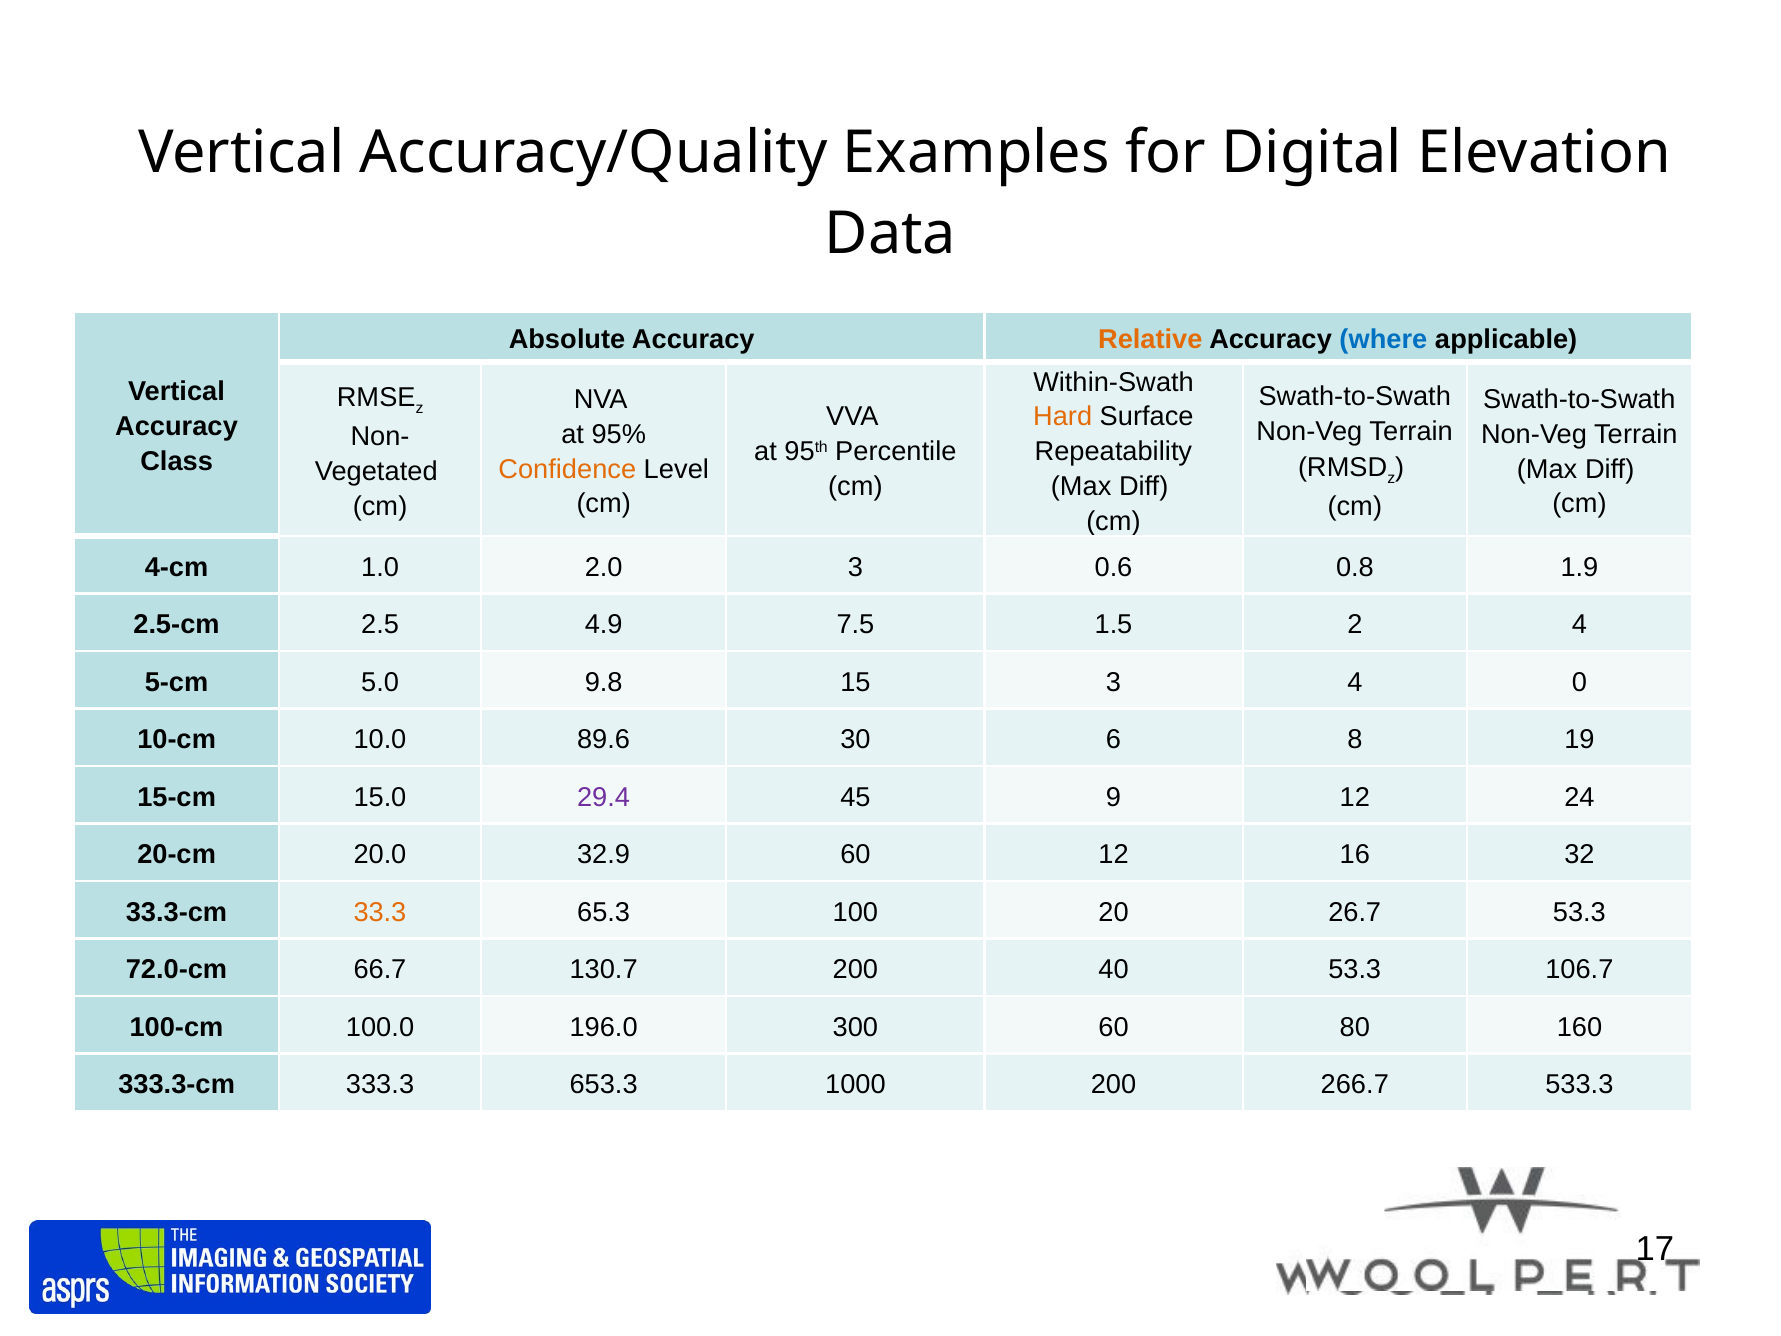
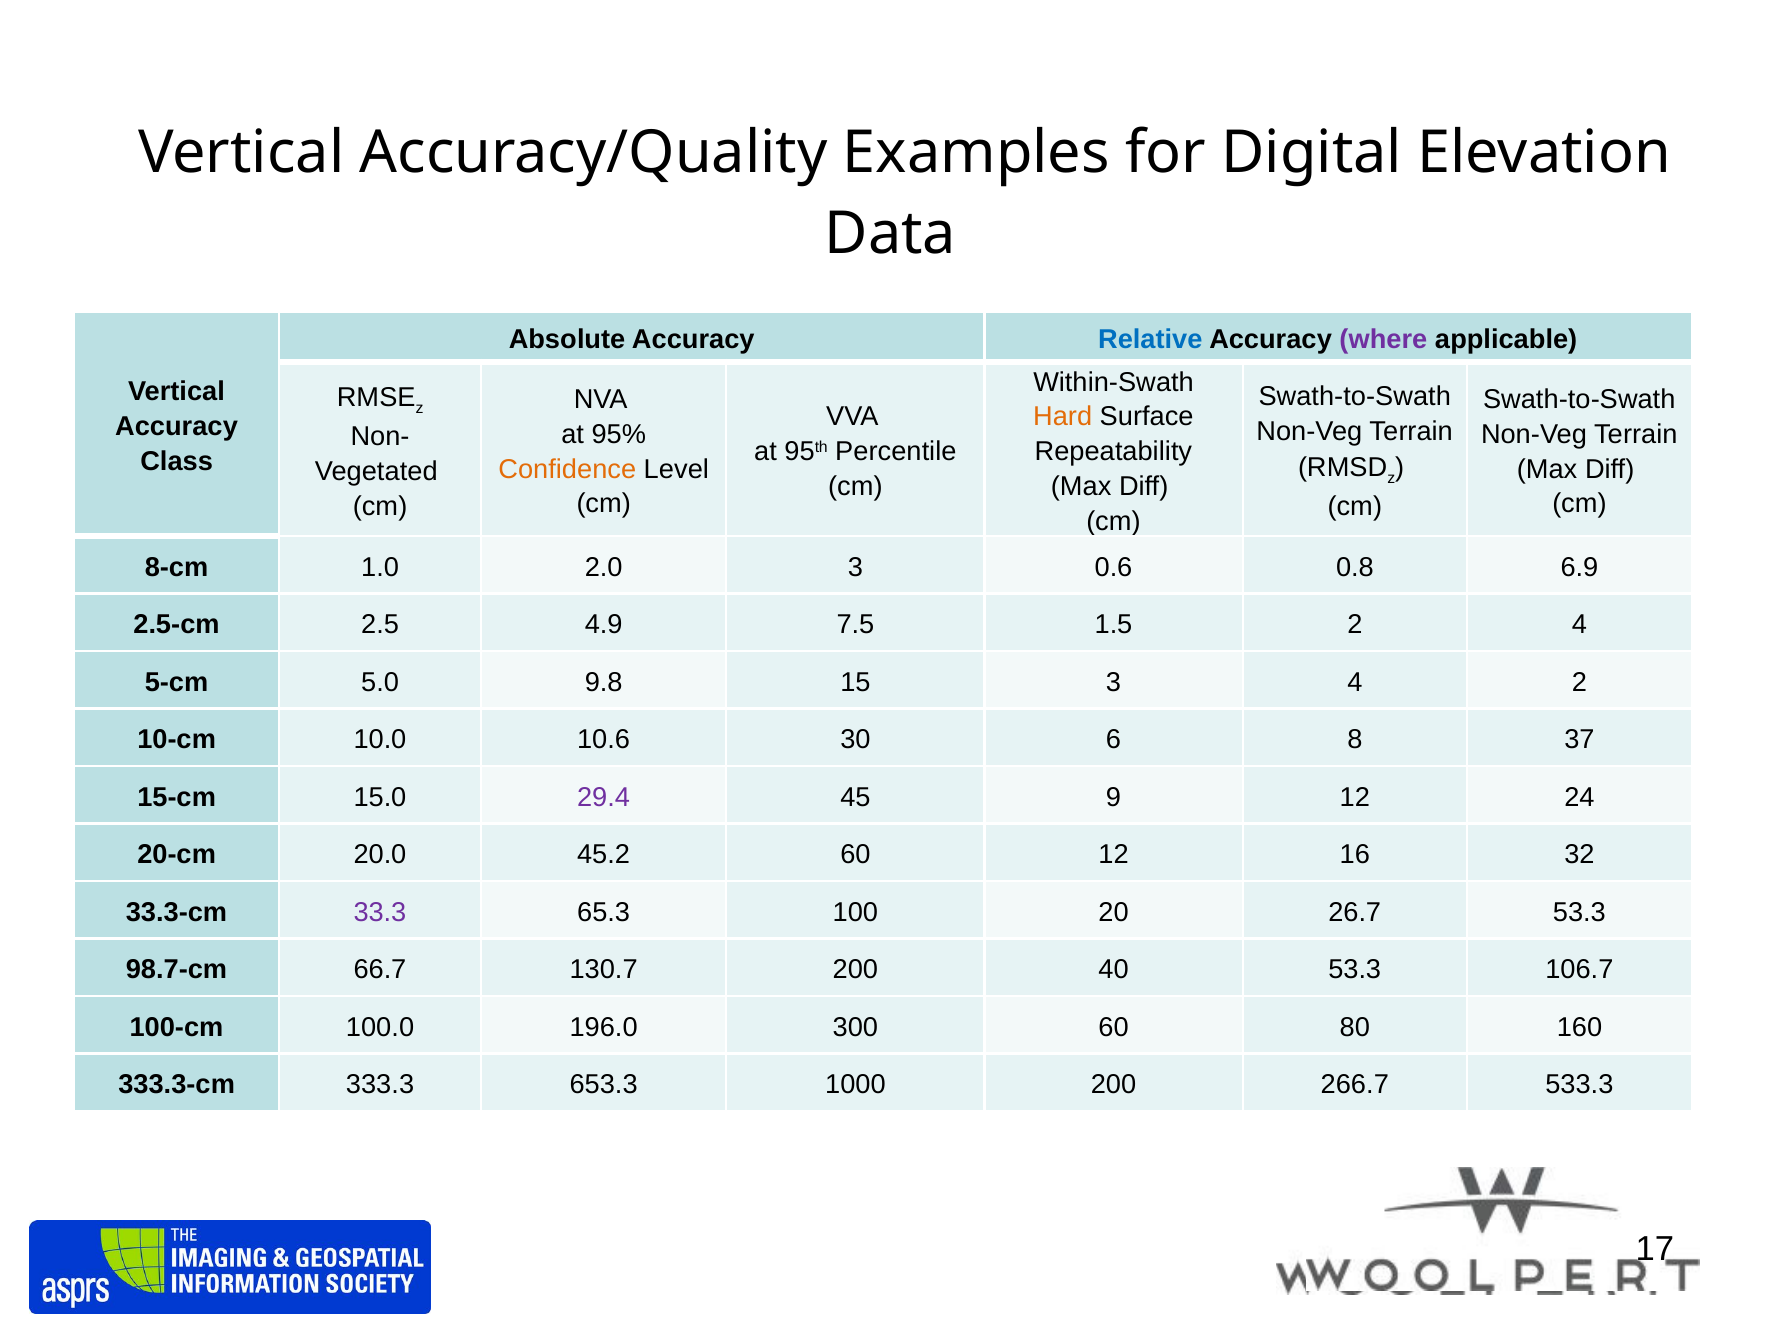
Relative colour: orange -> blue
where colour: blue -> purple
4-cm: 4-cm -> 8-cm
1.9: 1.9 -> 6.9
4 0: 0 -> 2
89.6: 89.6 -> 10.6
19: 19 -> 37
32.9: 32.9 -> 45.2
33.3 colour: orange -> purple
72.0-cm: 72.0-cm -> 98.7-cm
